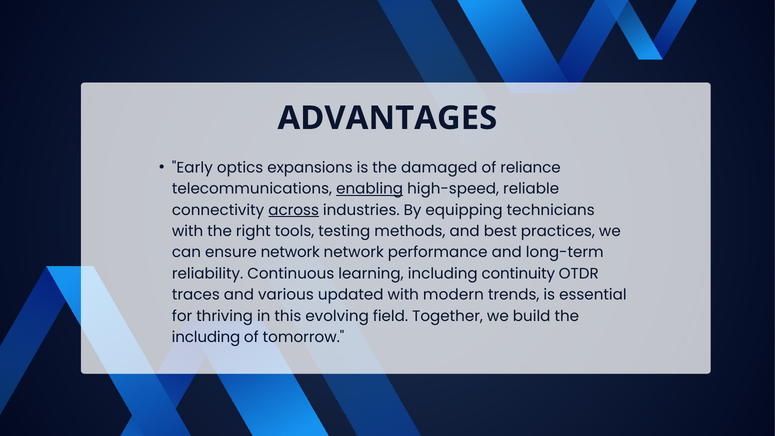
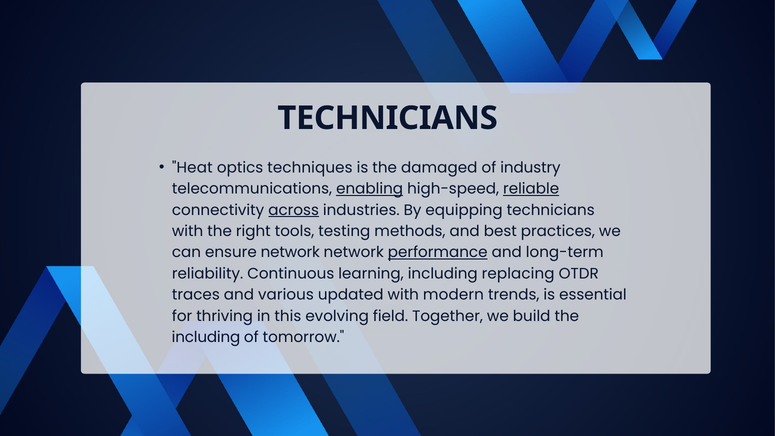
ADVANTAGES at (387, 118): ADVANTAGES -> TECHNICIANS
Early: Early -> Heat
expansions: expansions -> techniques
reliance: reliance -> industry
reliable underline: none -> present
performance underline: none -> present
continuity: continuity -> replacing
